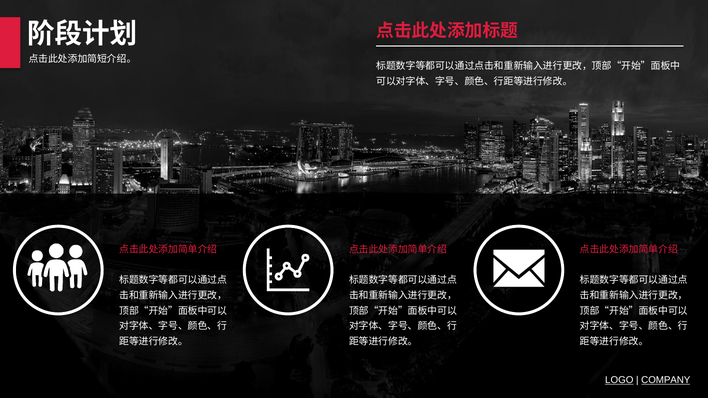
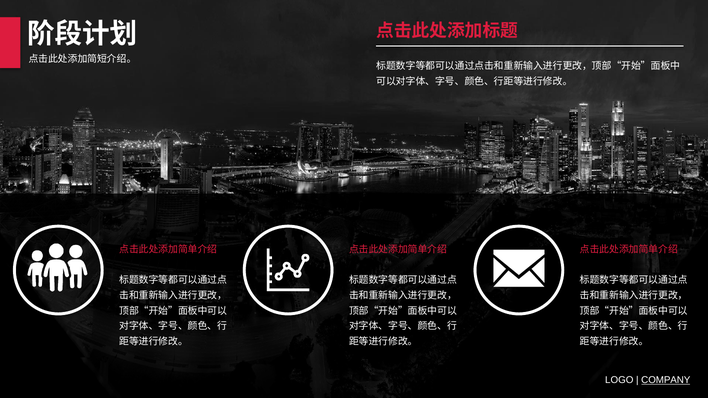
LOGO underline: present -> none
